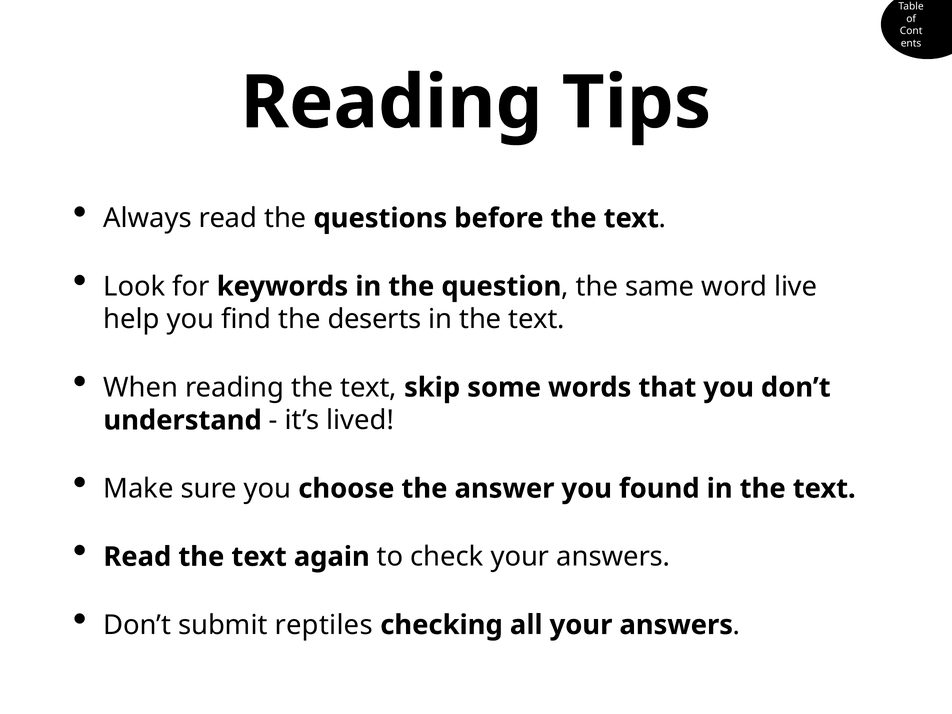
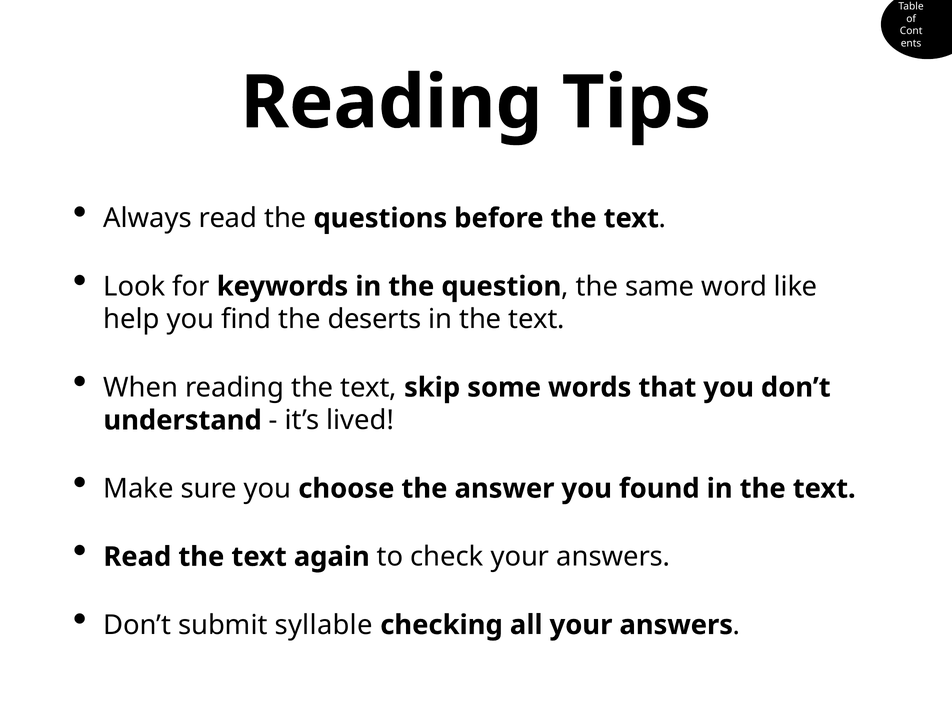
live: live -> like
reptiles: reptiles -> syllable
